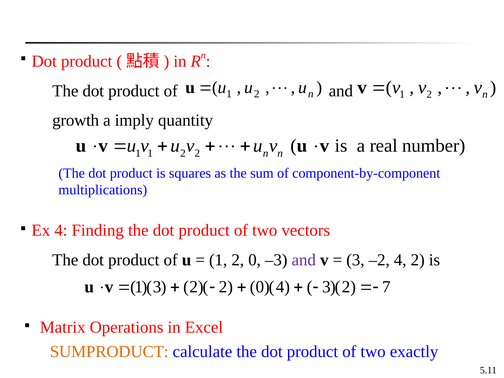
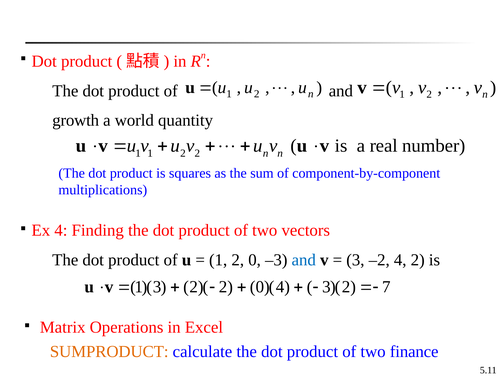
imply: imply -> world
and at (304, 260) colour: purple -> blue
exactly: exactly -> finance
